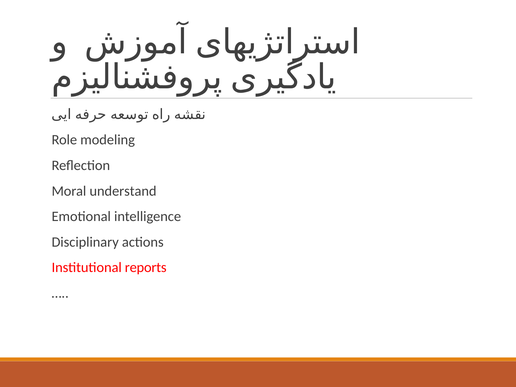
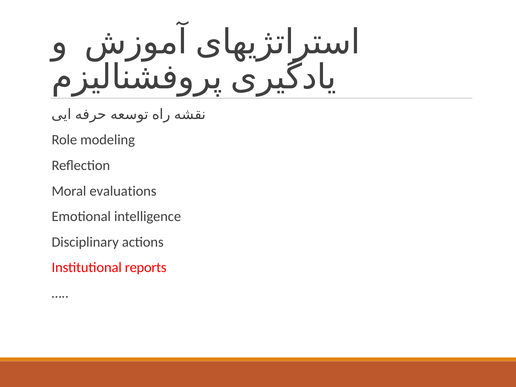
understand: understand -> evaluations
